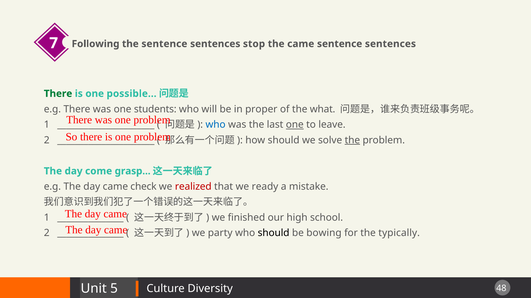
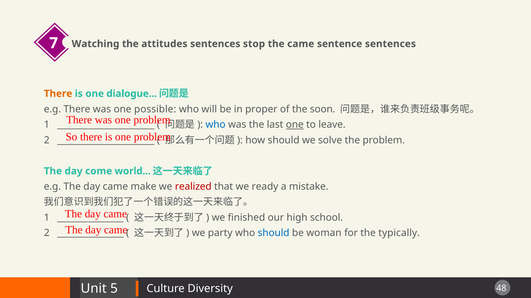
Following: Following -> Watching
the sentence: sentence -> attitudes
There at (58, 94) colour: green -> orange
possible: possible -> dialogue
students: students -> possible
what: what -> soon
the at (352, 140) underline: present -> none
grasp: grasp -> world
check: check -> make
should at (274, 234) colour: black -> blue
bowing: bowing -> woman
